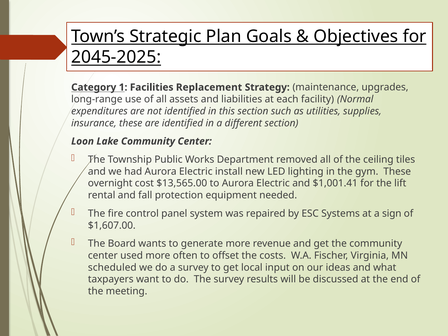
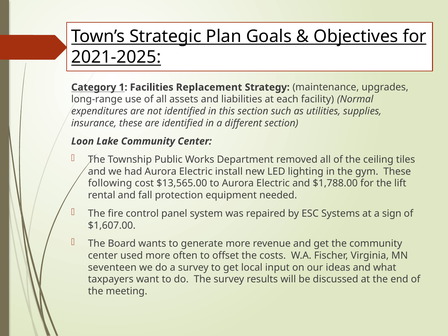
2045-2025: 2045-2025 -> 2021-2025
overnight: overnight -> following
$1,001.41: $1,001.41 -> $1,788.00
scheduled: scheduled -> seventeen
